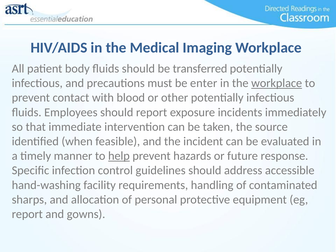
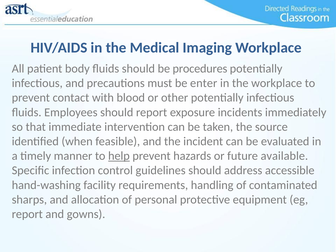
transferred: transferred -> procedures
workplace at (277, 83) underline: present -> none
response: response -> available
